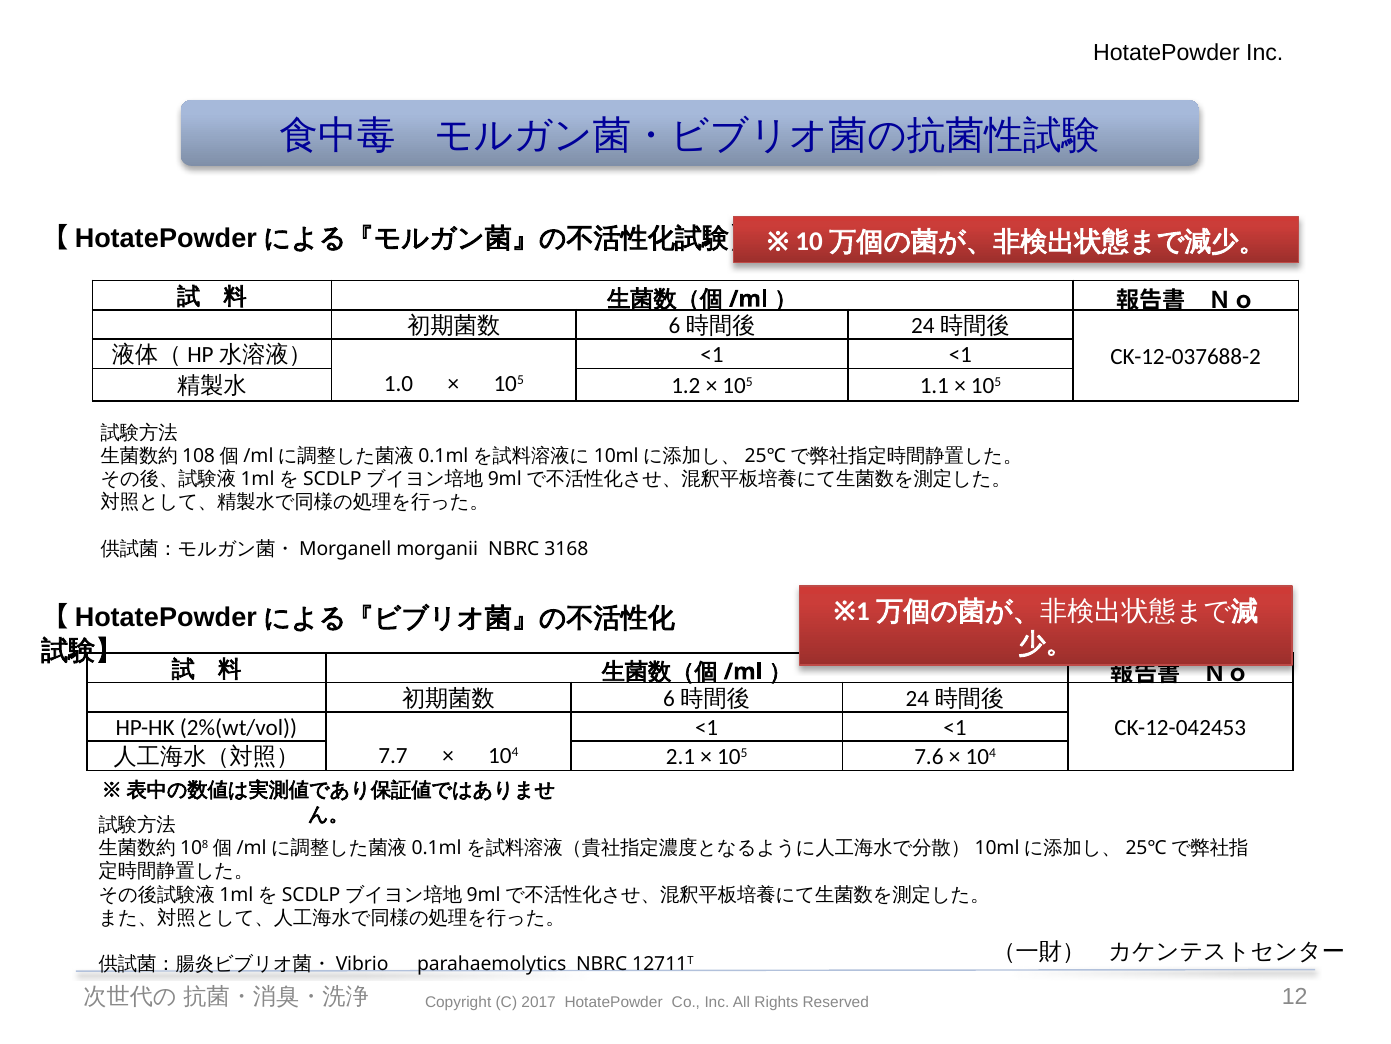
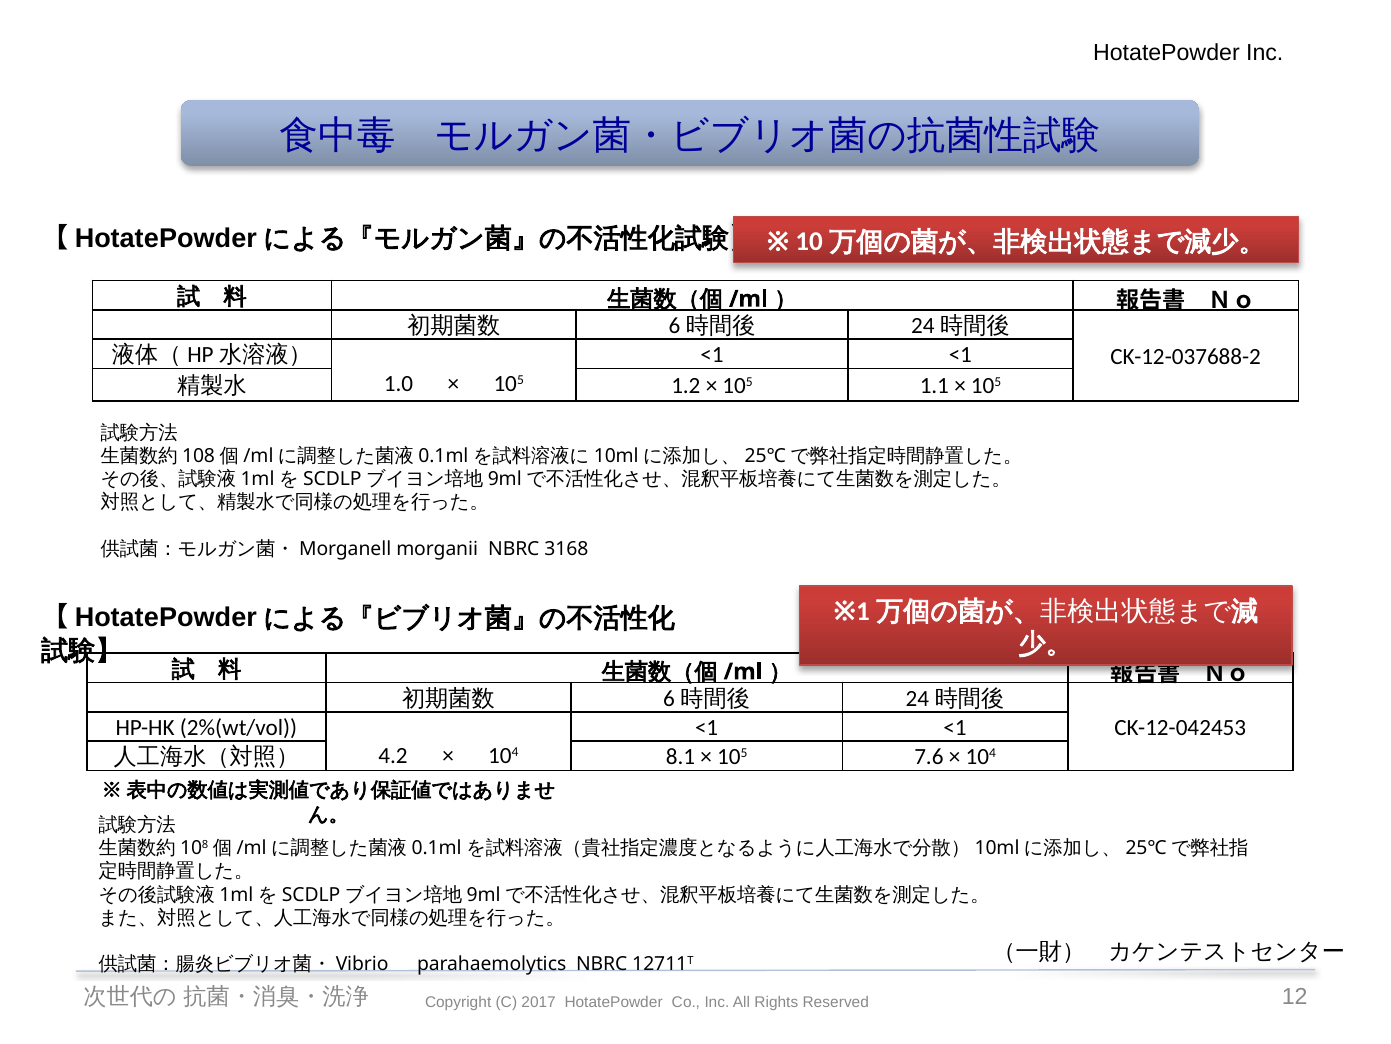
7.7: 7.7 -> 4.2
2.1: 2.1 -> 8.1
